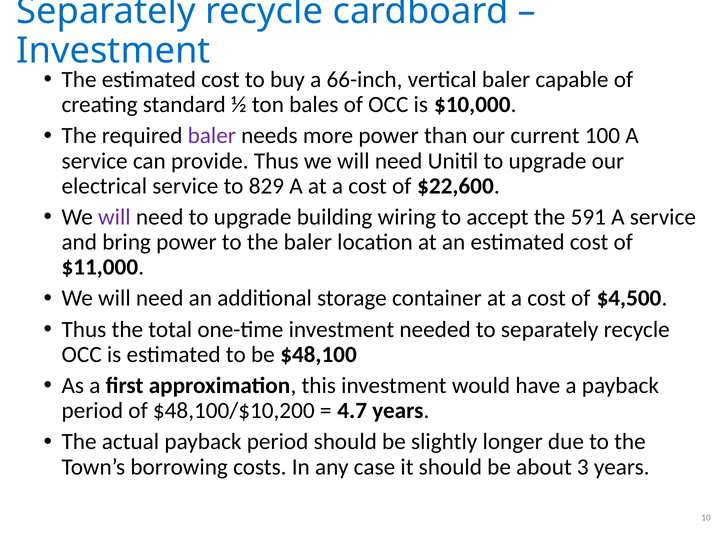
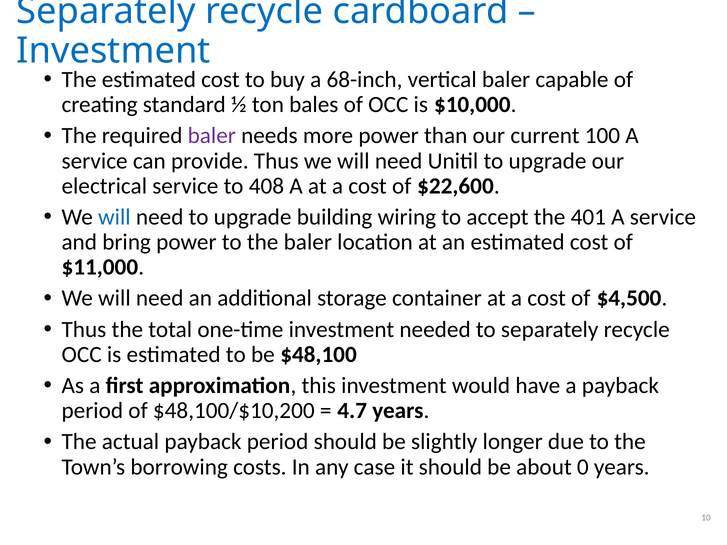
66-inch: 66-inch -> 68-inch
829: 829 -> 408
will at (114, 217) colour: purple -> blue
591: 591 -> 401
3: 3 -> 0
